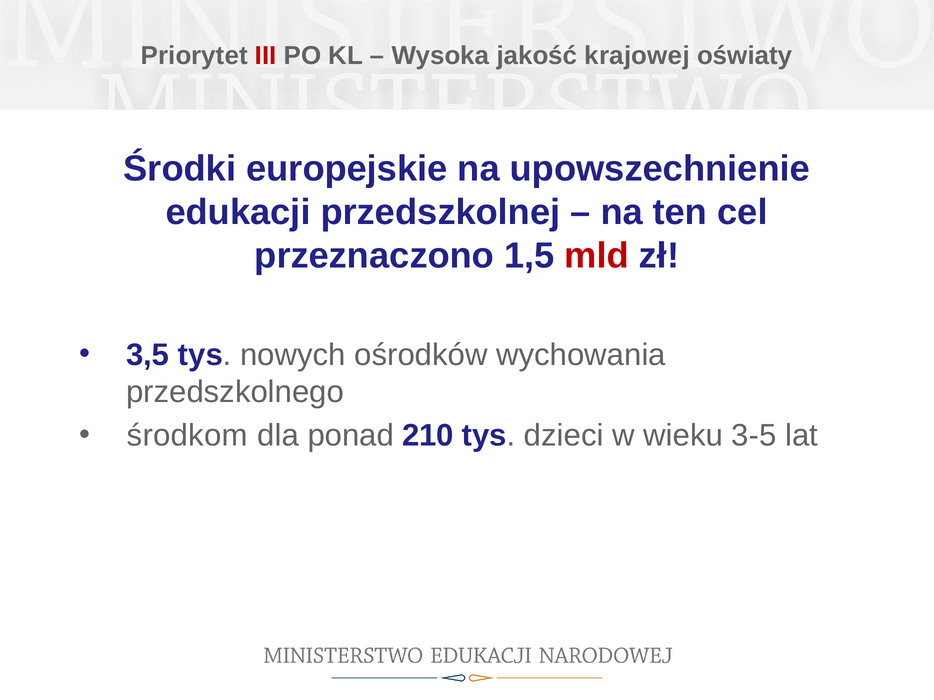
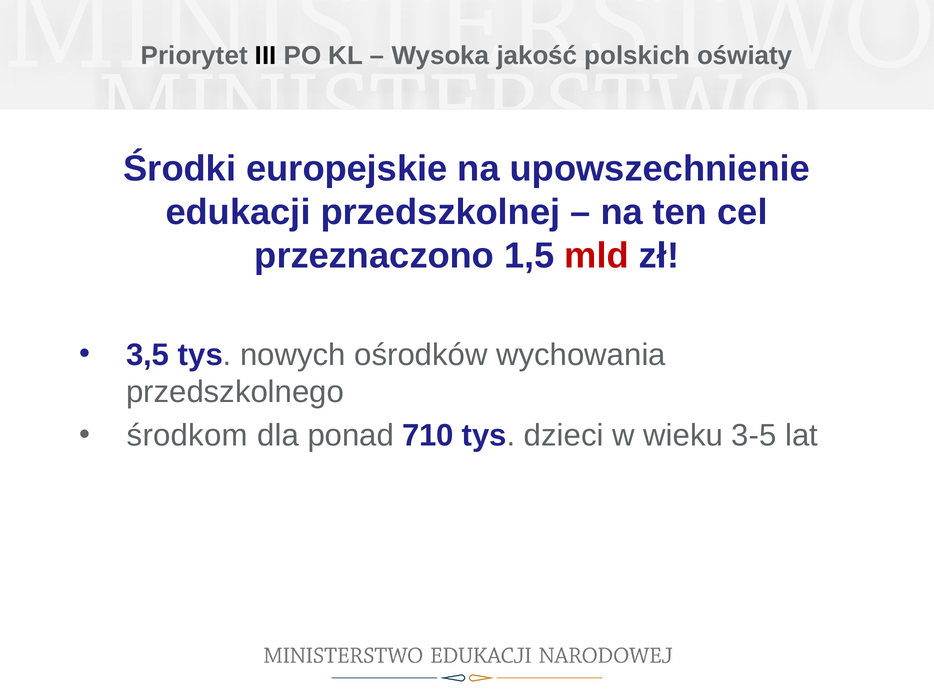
III colour: red -> black
krajowej: krajowej -> polskich
210: 210 -> 710
